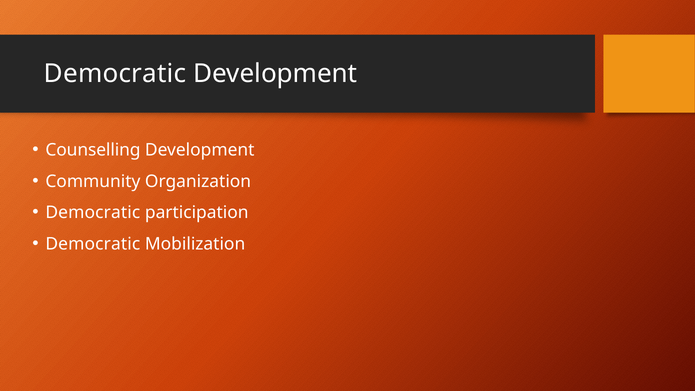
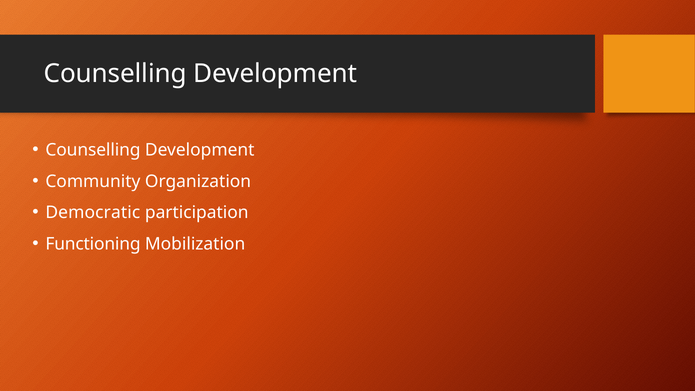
Democratic at (115, 74): Democratic -> Counselling
Democratic at (93, 244): Democratic -> Functioning
